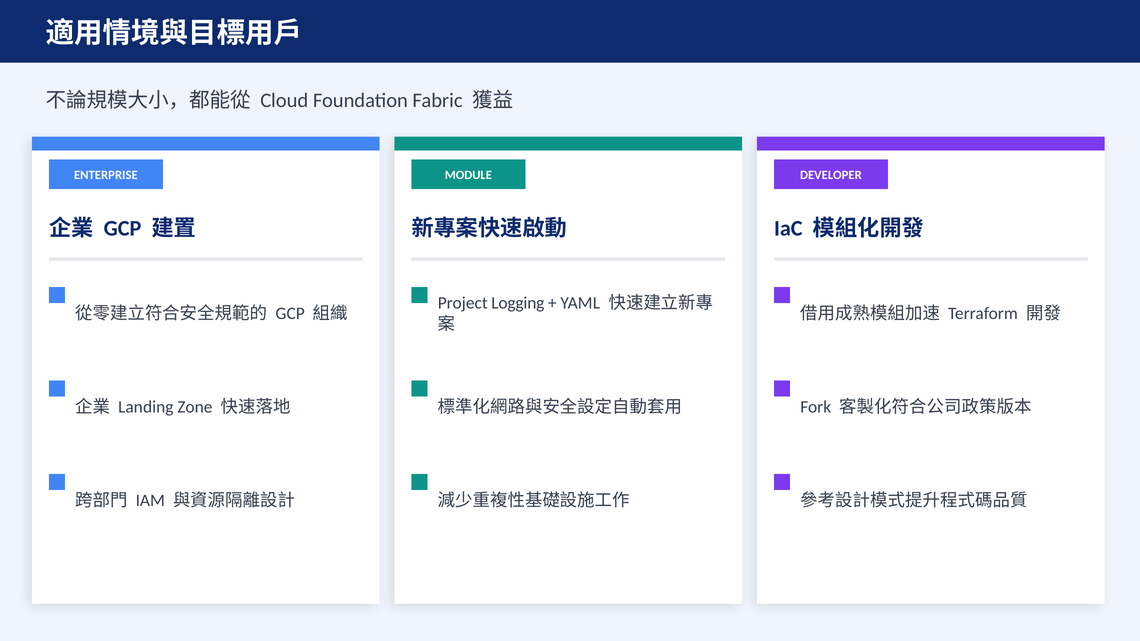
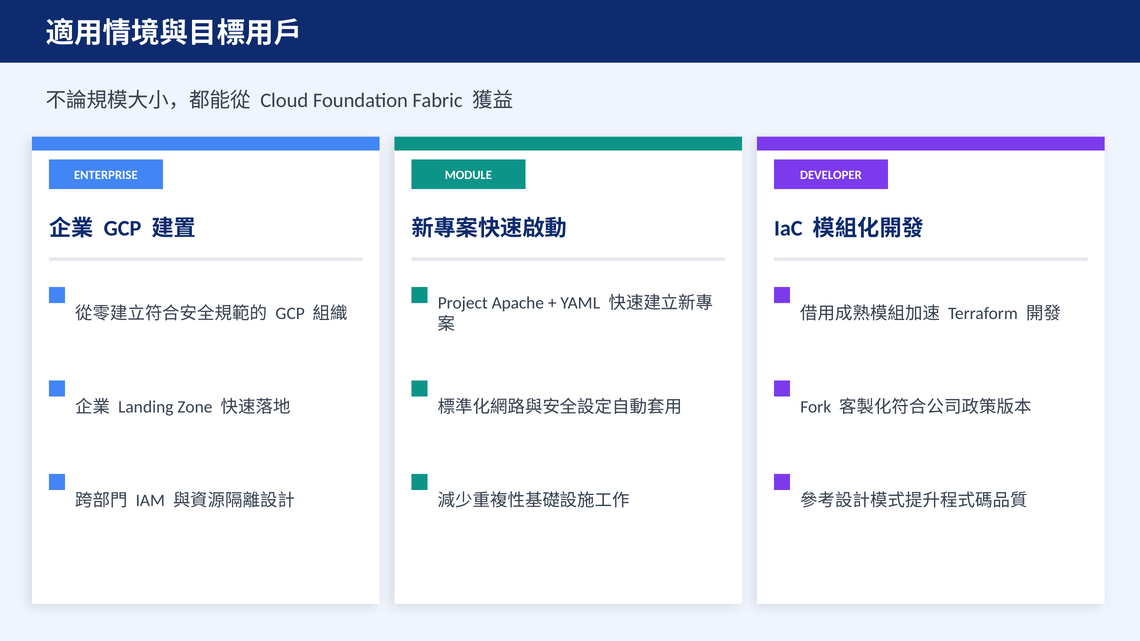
Logging: Logging -> Apache
